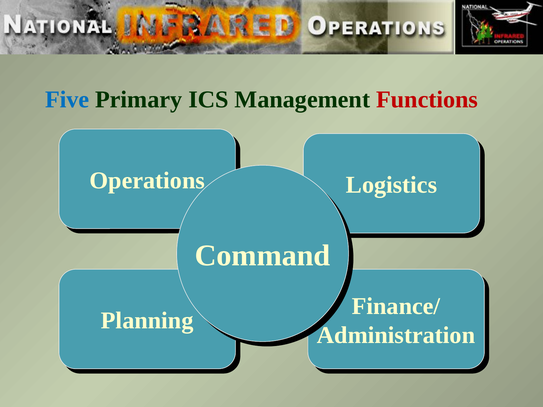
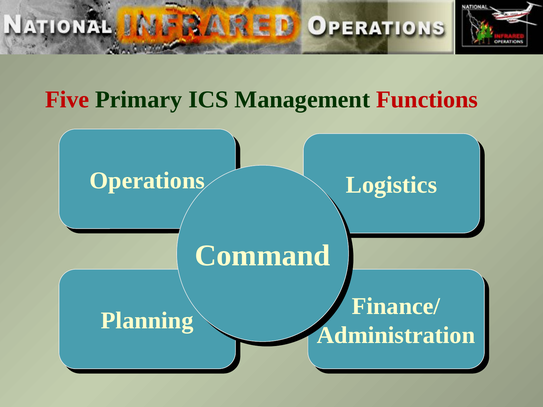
Five colour: blue -> red
